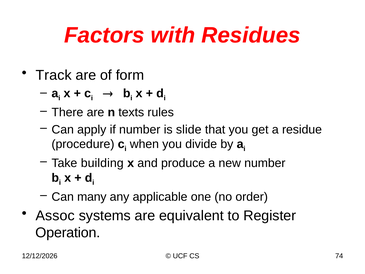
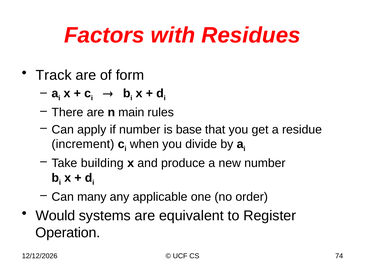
texts: texts -> main
slide: slide -> base
procedure: procedure -> increment
Assoc: Assoc -> Would
